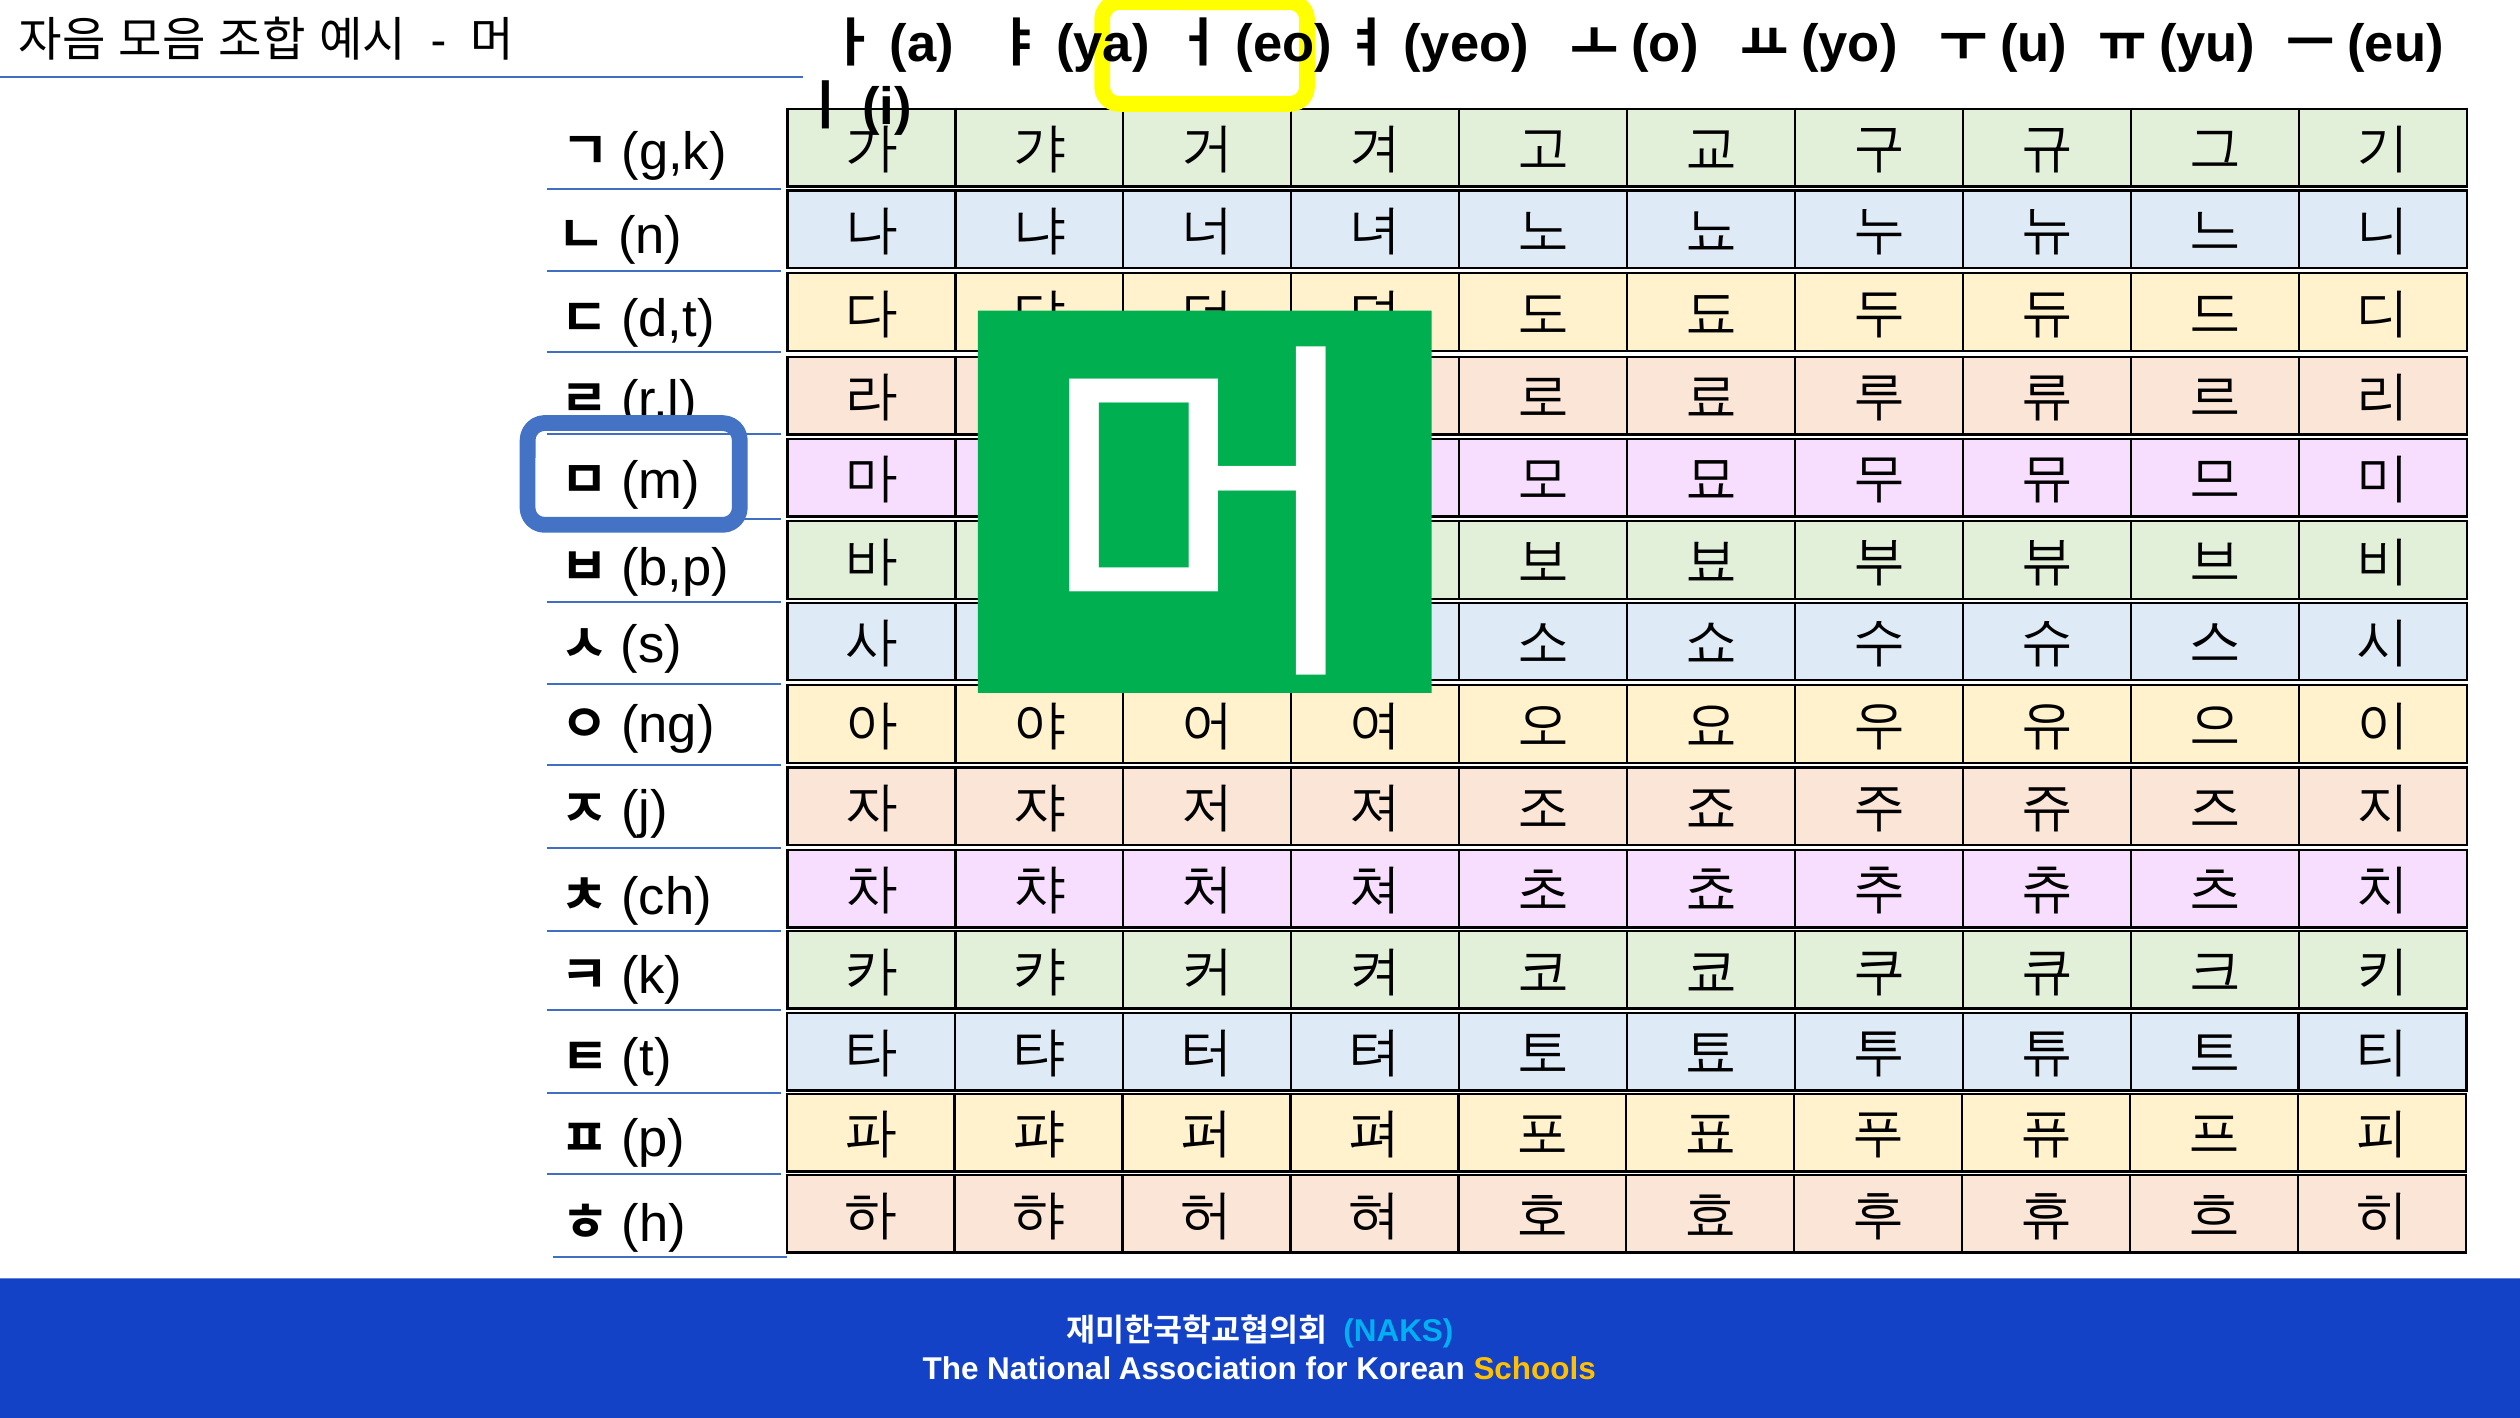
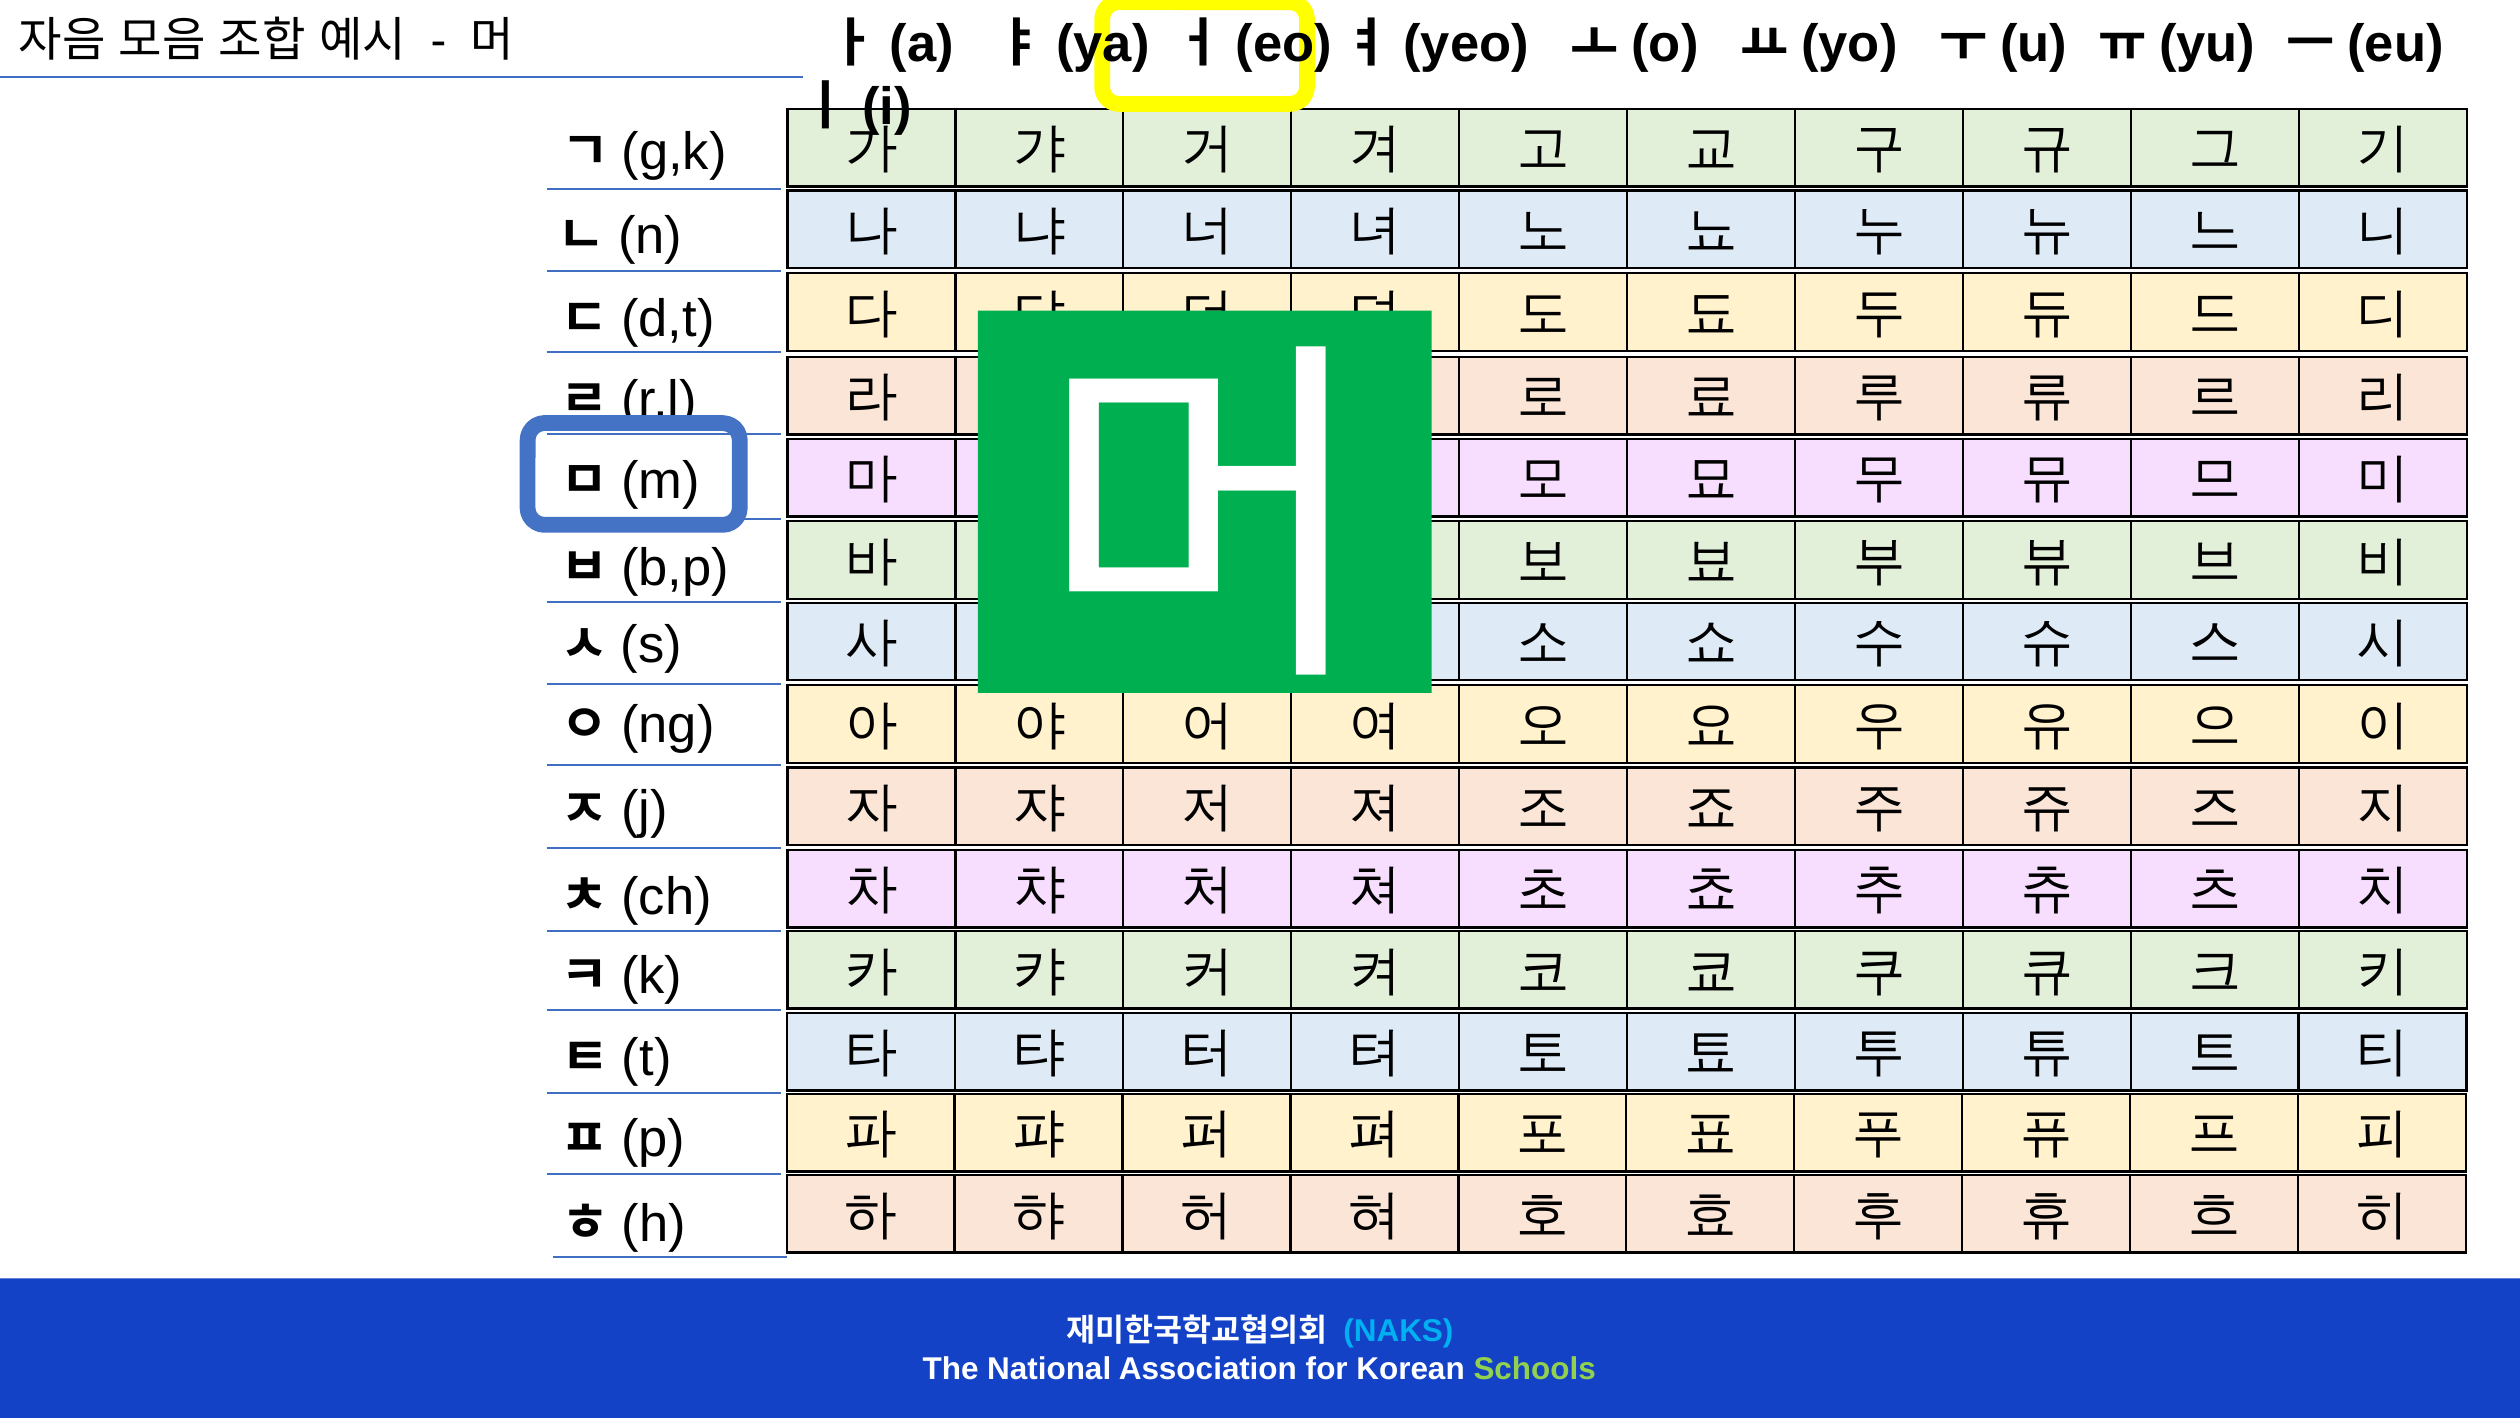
Schools colour: yellow -> light green
